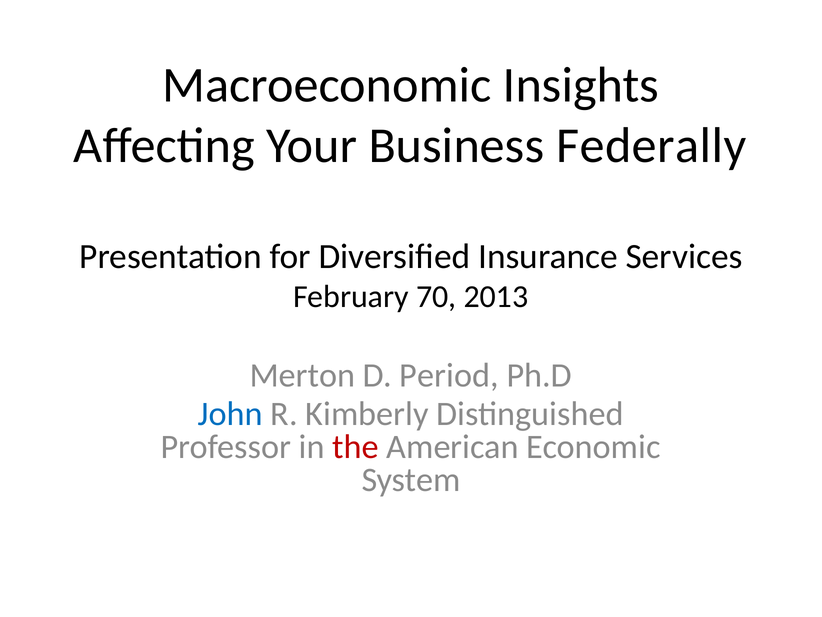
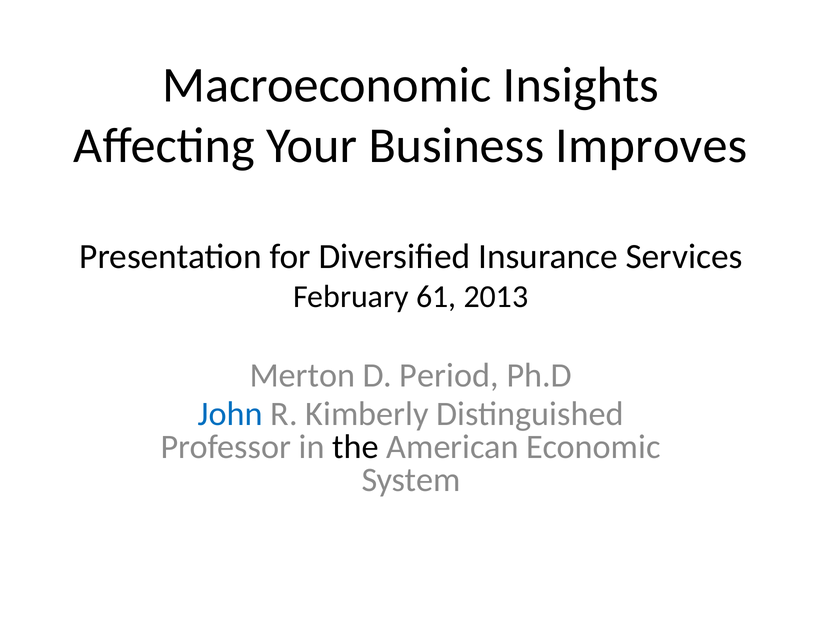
Federally: Federally -> Improves
70: 70 -> 61
the colour: red -> black
